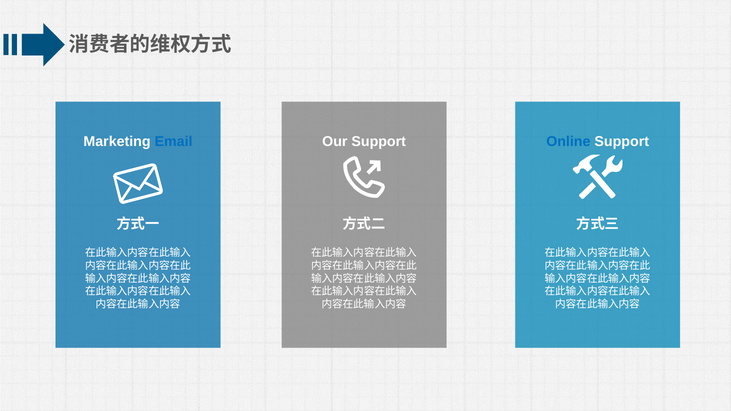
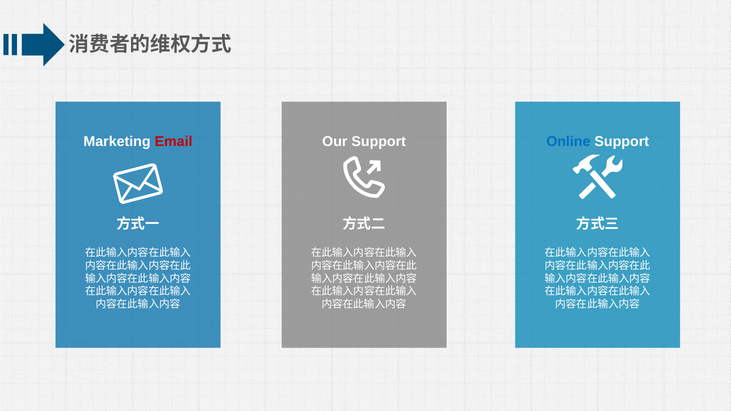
Email colour: blue -> red
